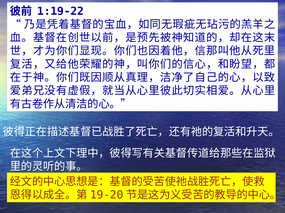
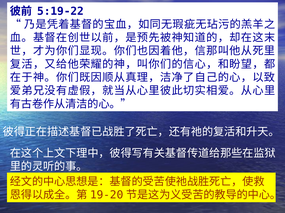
1:19-22: 1:19-22 -> 5:19-22
